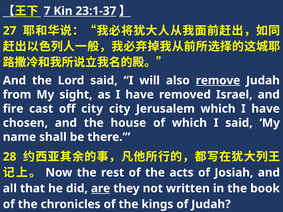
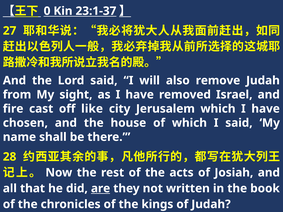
7: 7 -> 0
remove underline: present -> none
off city: city -> like
